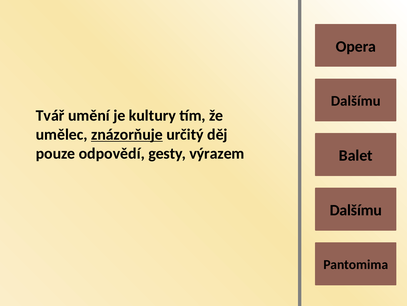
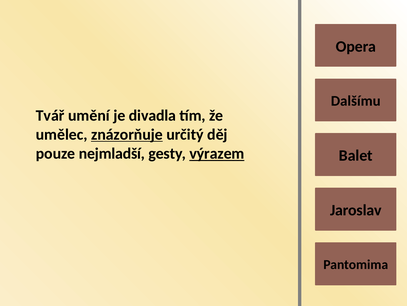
kultury: kultury -> divadla
odpovědí: odpovědí -> nejmladší
výrazem underline: none -> present
Dalšímu at (356, 210): Dalšímu -> Jaroslav
